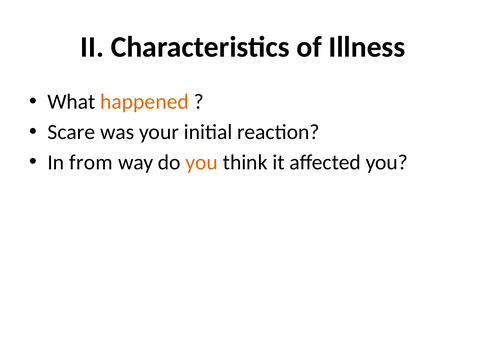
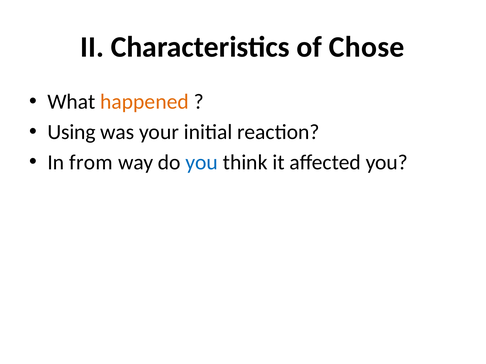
Illness: Illness -> Chose
Scare: Scare -> Using
you at (202, 162) colour: orange -> blue
